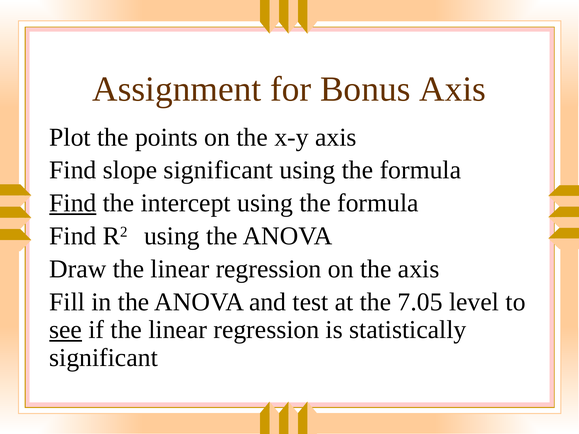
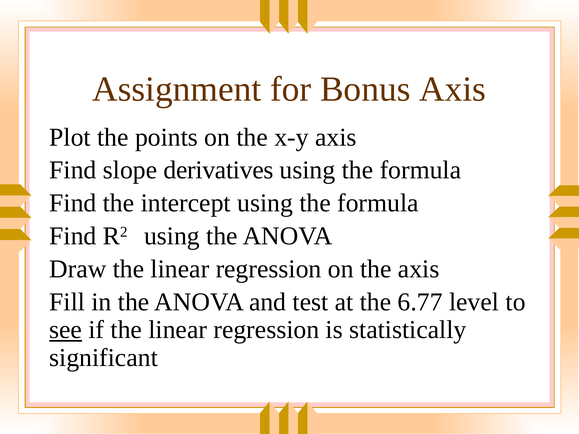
slope significant: significant -> derivatives
Find at (73, 203) underline: present -> none
7.05: 7.05 -> 6.77
